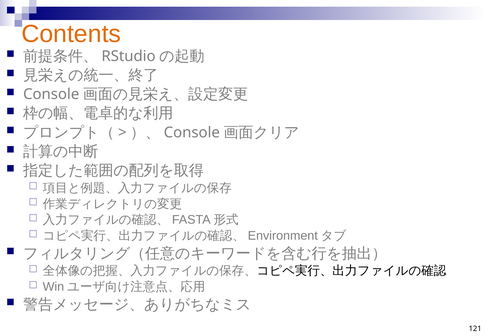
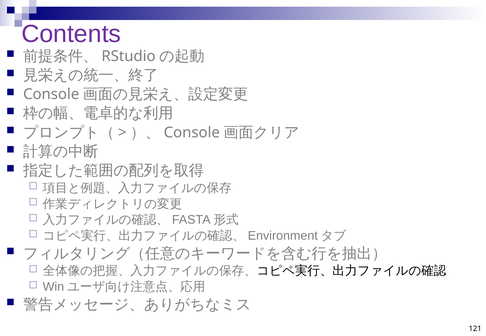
Contents colour: orange -> purple
